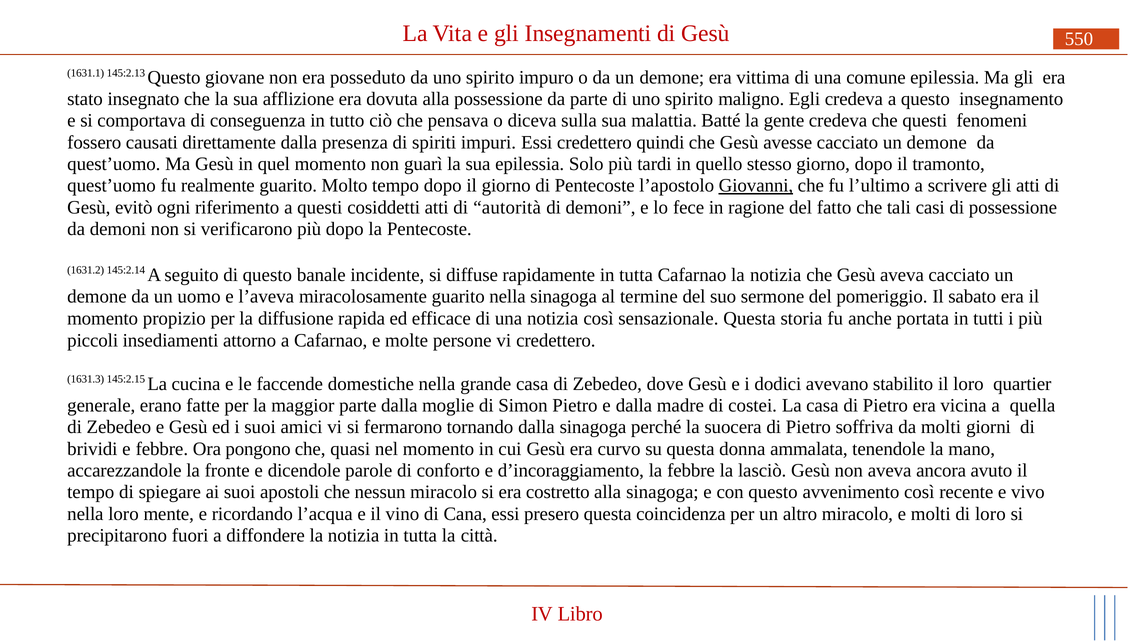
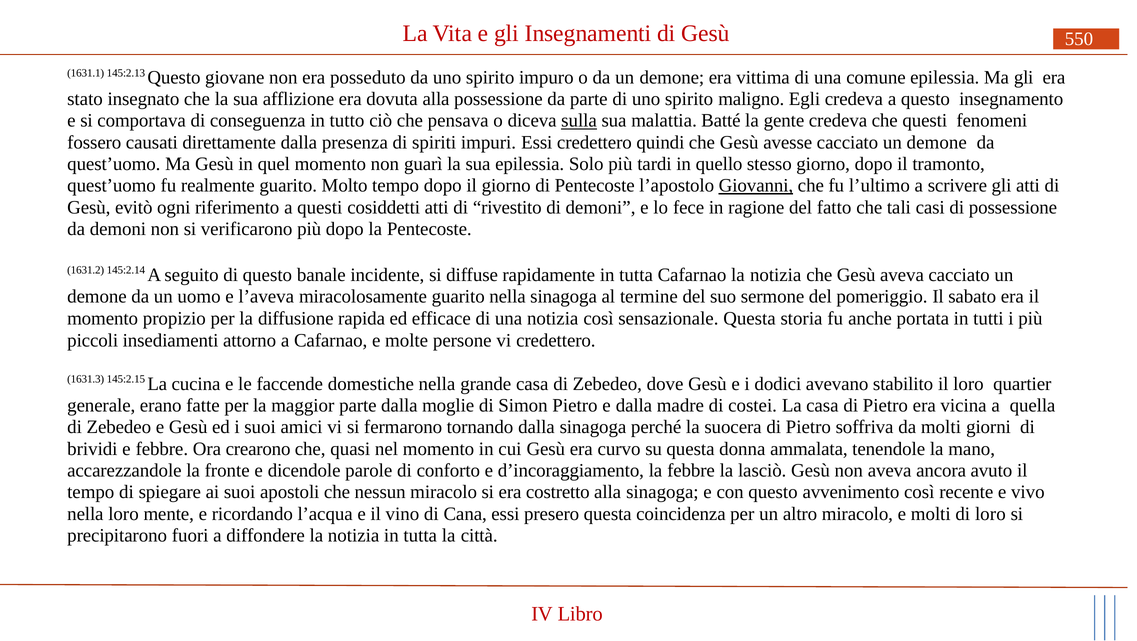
sulla underline: none -> present
autorità: autorità -> rivestito
pongono: pongono -> crearono
